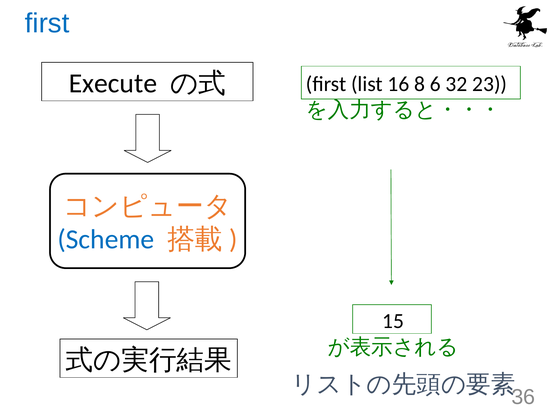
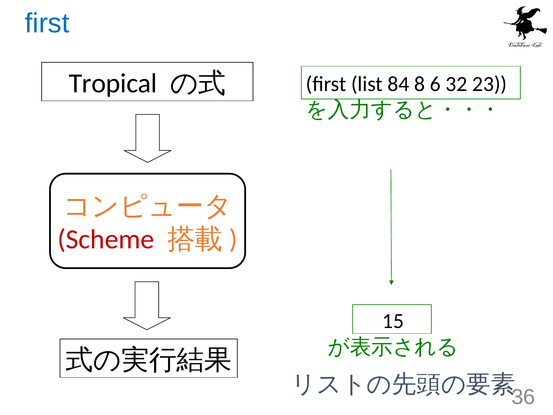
Execute: Execute -> Tropical
16: 16 -> 84
Scheme colour: blue -> red
